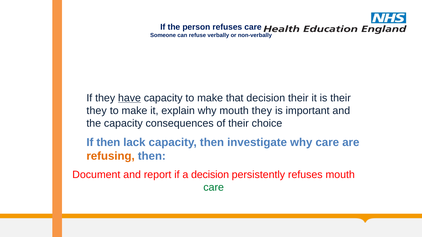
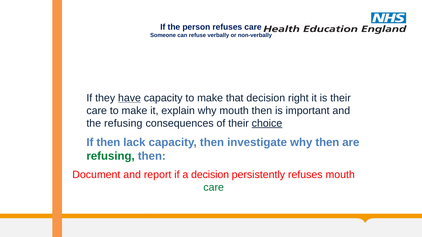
decision their: their -> right
they at (97, 111): they -> care
mouth they: they -> then
the capacity: capacity -> refusing
choice underline: none -> present
why care: care -> then
refusing at (111, 156) colour: orange -> green
